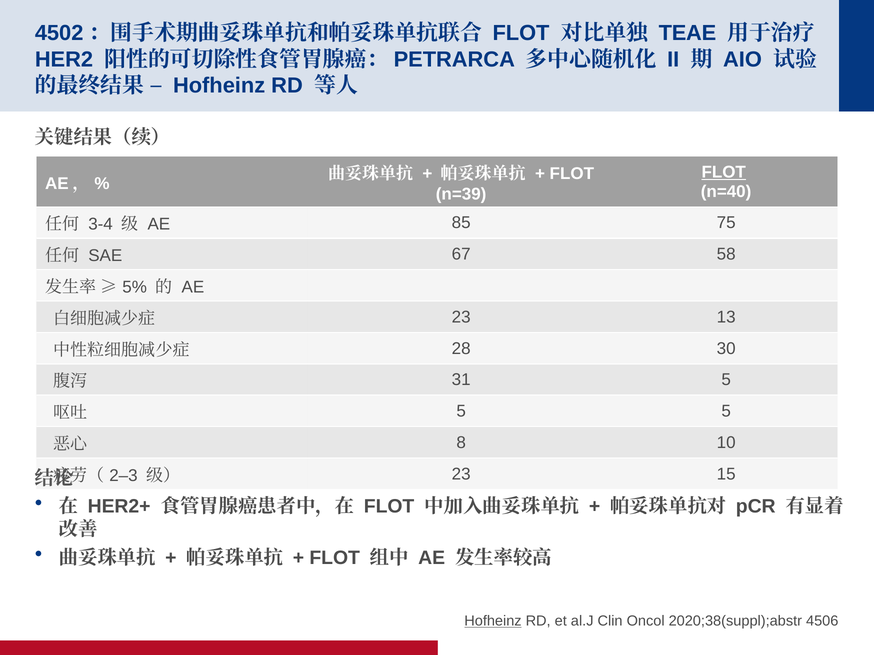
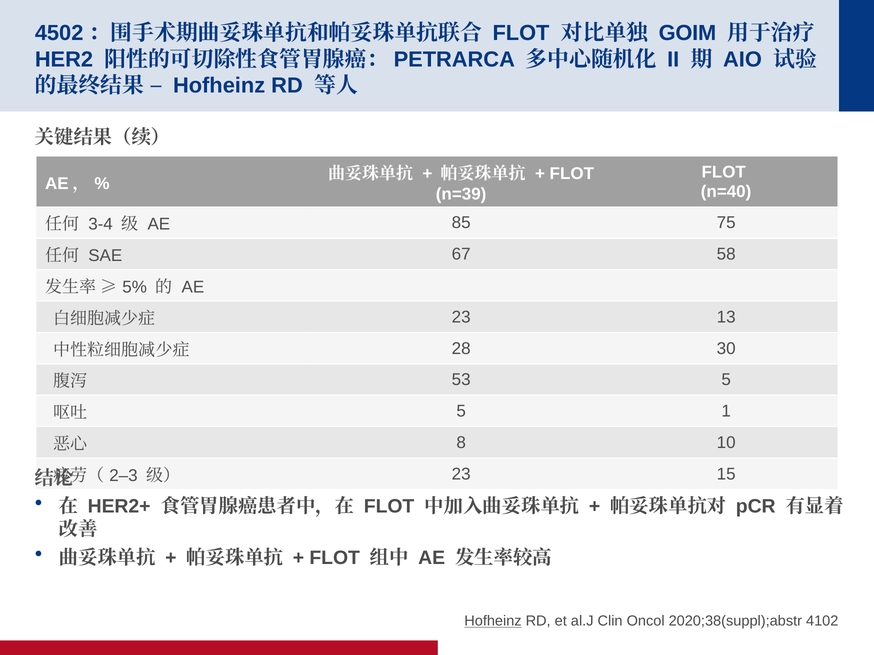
TEAE: TEAE -> GOIM
FLOT at (724, 172) underline: present -> none
31: 31 -> 53
5 5: 5 -> 1
4506: 4506 -> 4102
